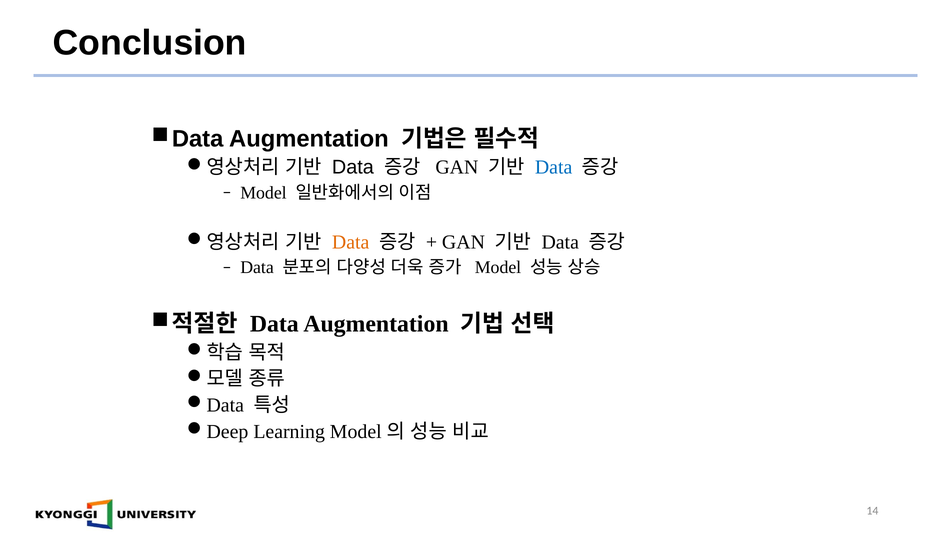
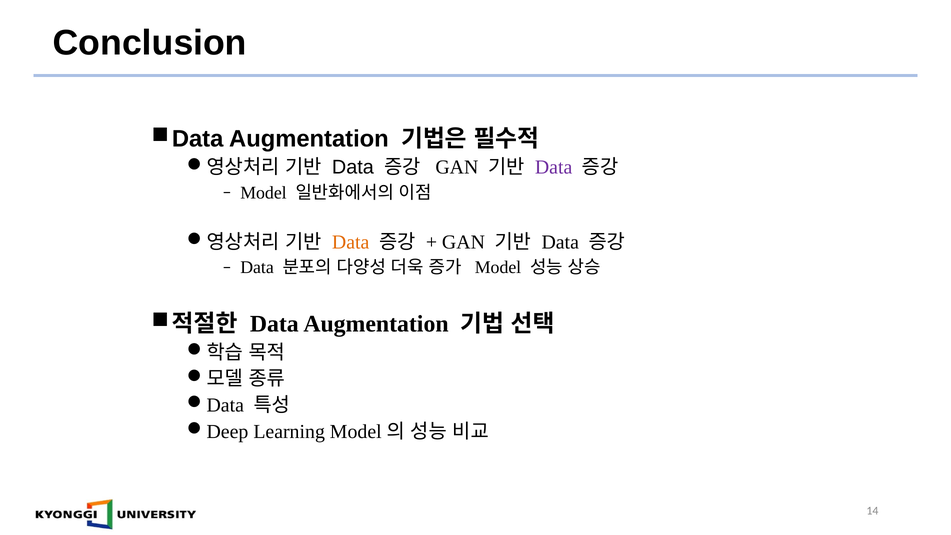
Data at (554, 167) colour: blue -> purple
